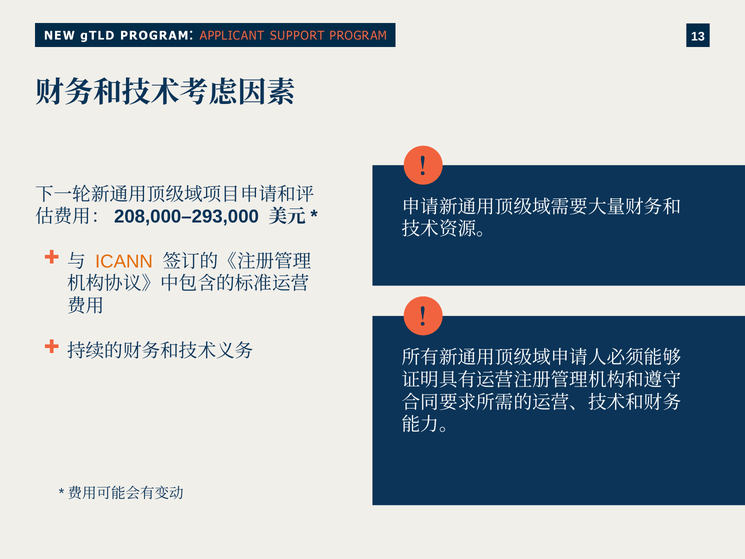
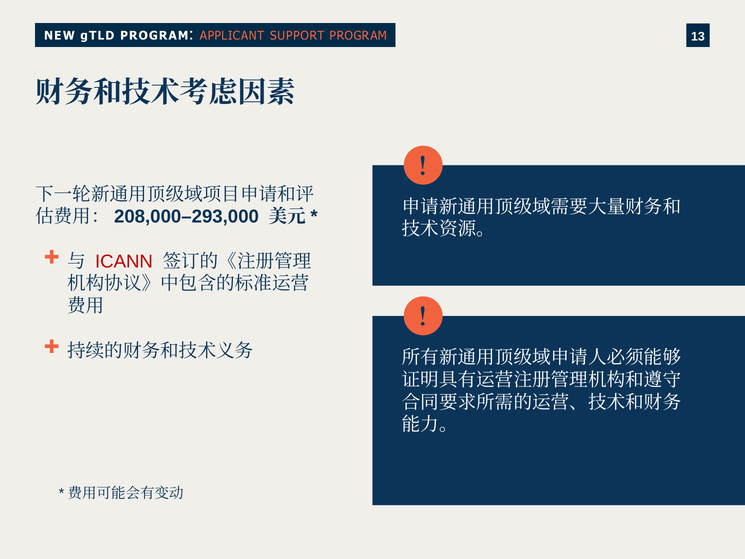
ICANN colour: orange -> red
